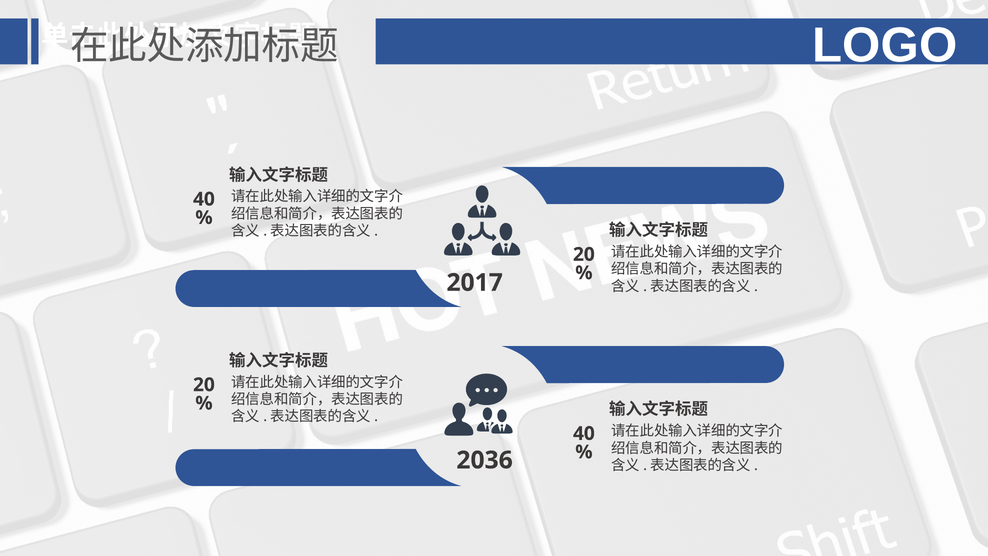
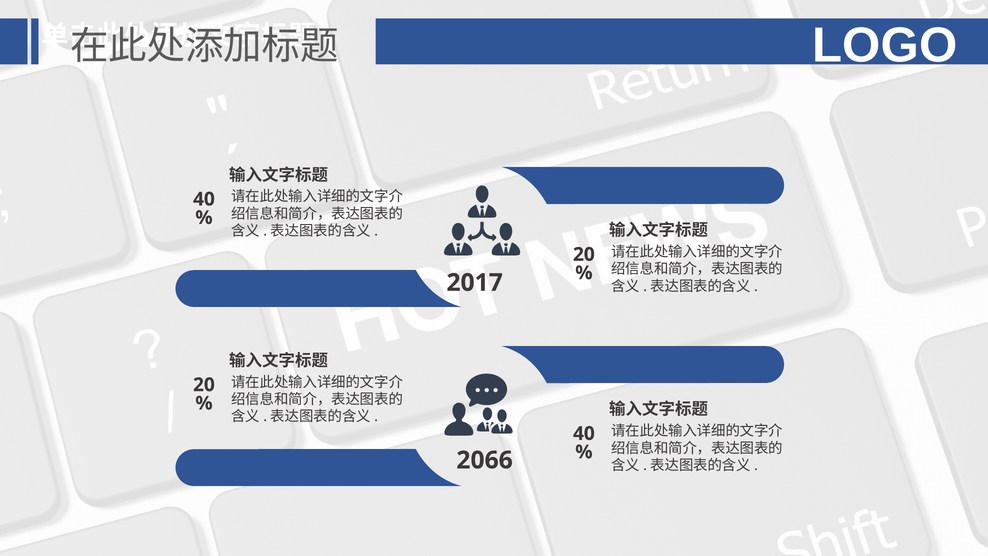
2036: 2036 -> 2066
